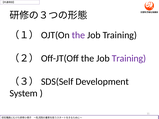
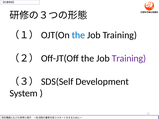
the at (78, 35) colour: purple -> blue
